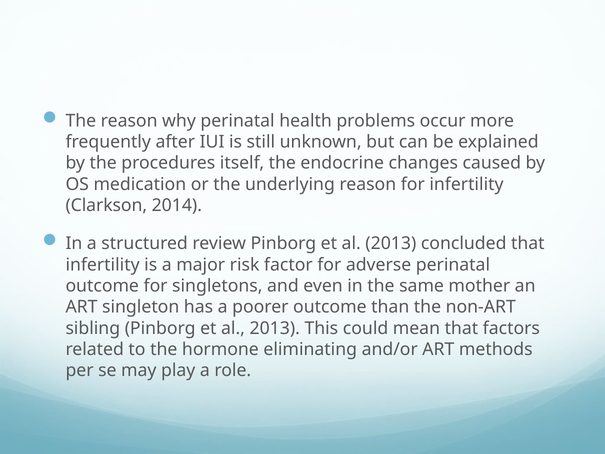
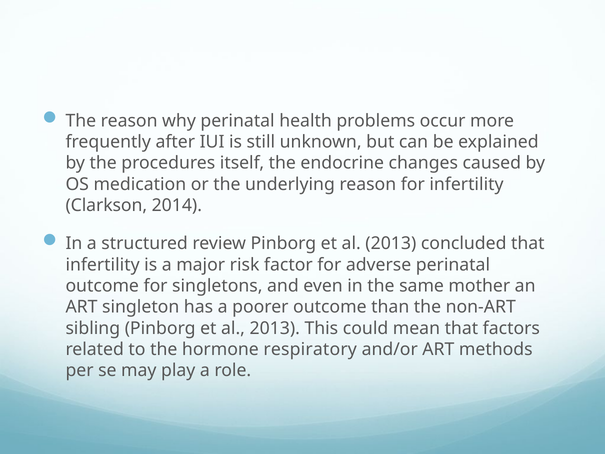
eliminating: eliminating -> respiratory
